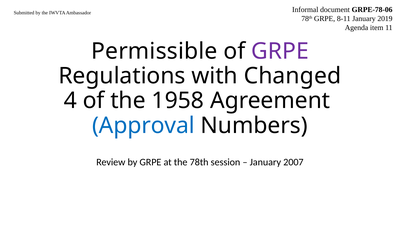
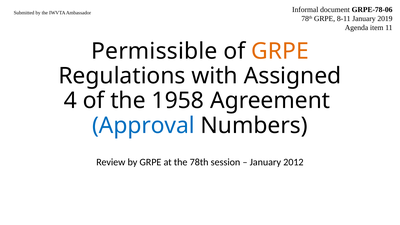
GRPE at (280, 51) colour: purple -> orange
Changed: Changed -> Assigned
2007: 2007 -> 2012
